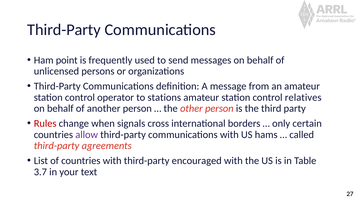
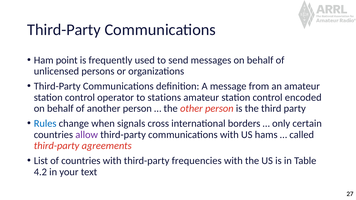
relatives: relatives -> encoded
Rules colour: red -> blue
encouraged: encouraged -> frequencies
3.7: 3.7 -> 4.2
